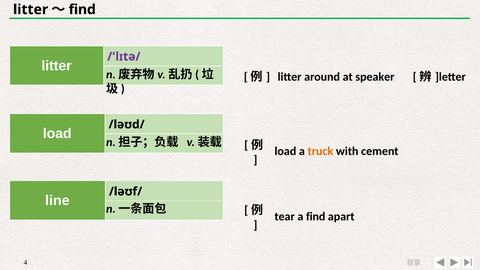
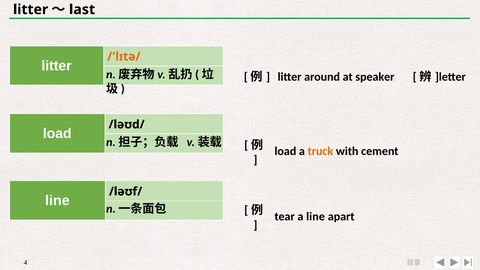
find at (82, 10): find -> last
/'lɪtə/ colour: purple -> orange
a find: find -> line
